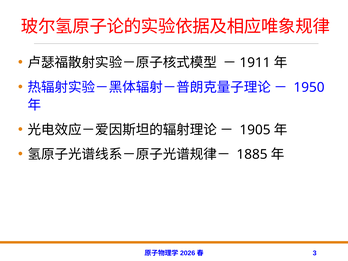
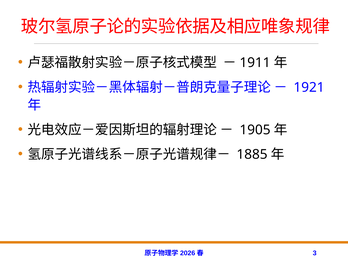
1950: 1950 -> 1921
